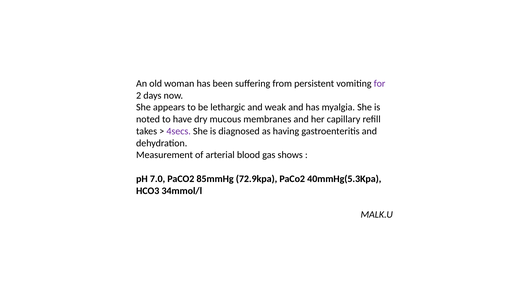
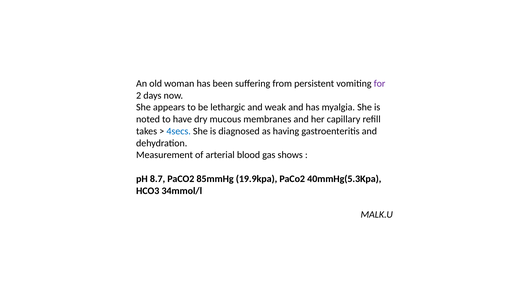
4secs colour: purple -> blue
7.0: 7.0 -> 8.7
72.9kpa: 72.9kpa -> 19.9kpa
